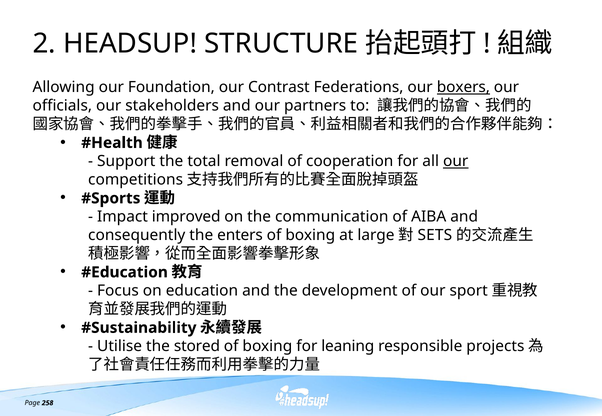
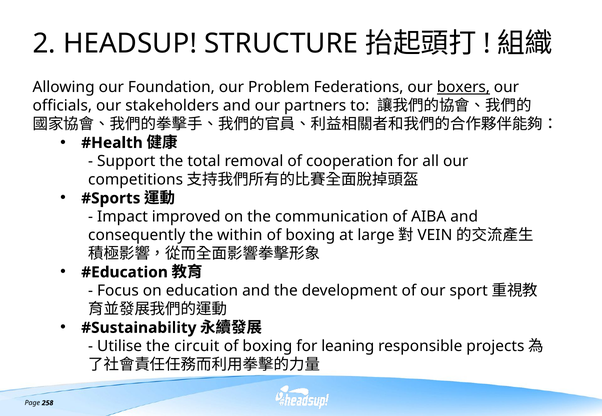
Contrast: Contrast -> Problem
our at (456, 162) underline: present -> none
enters: enters -> within
SETS: SETS -> VEIN
stored: stored -> circuit
